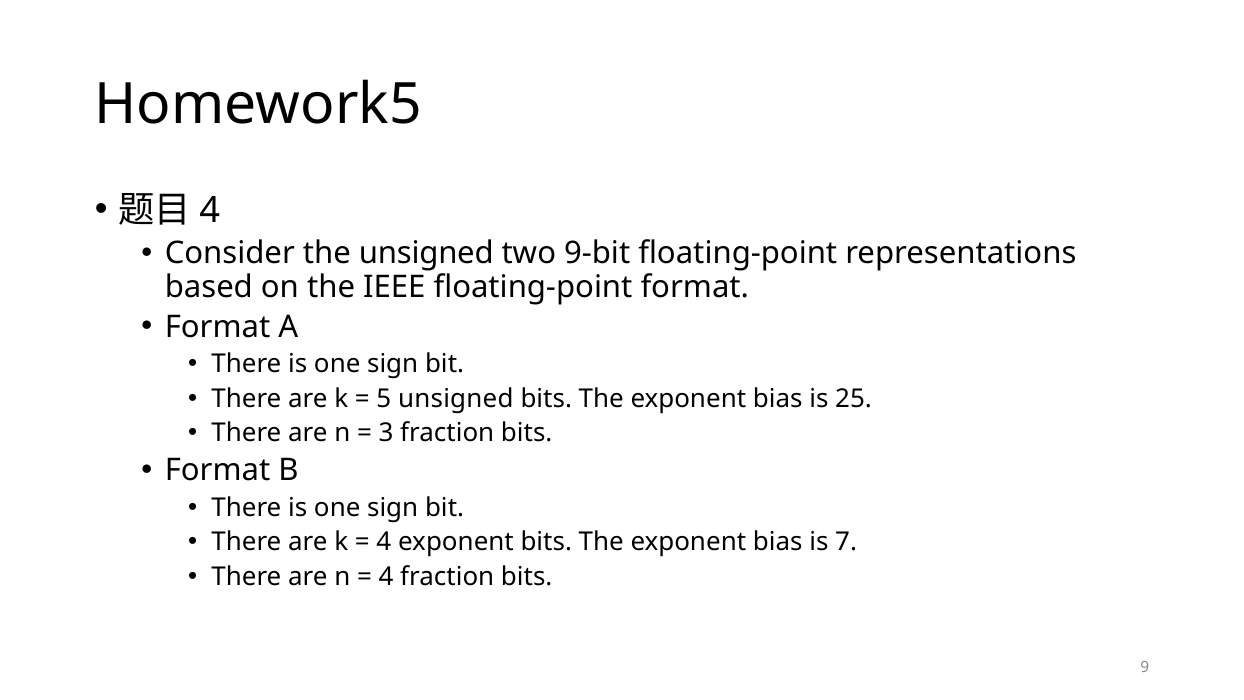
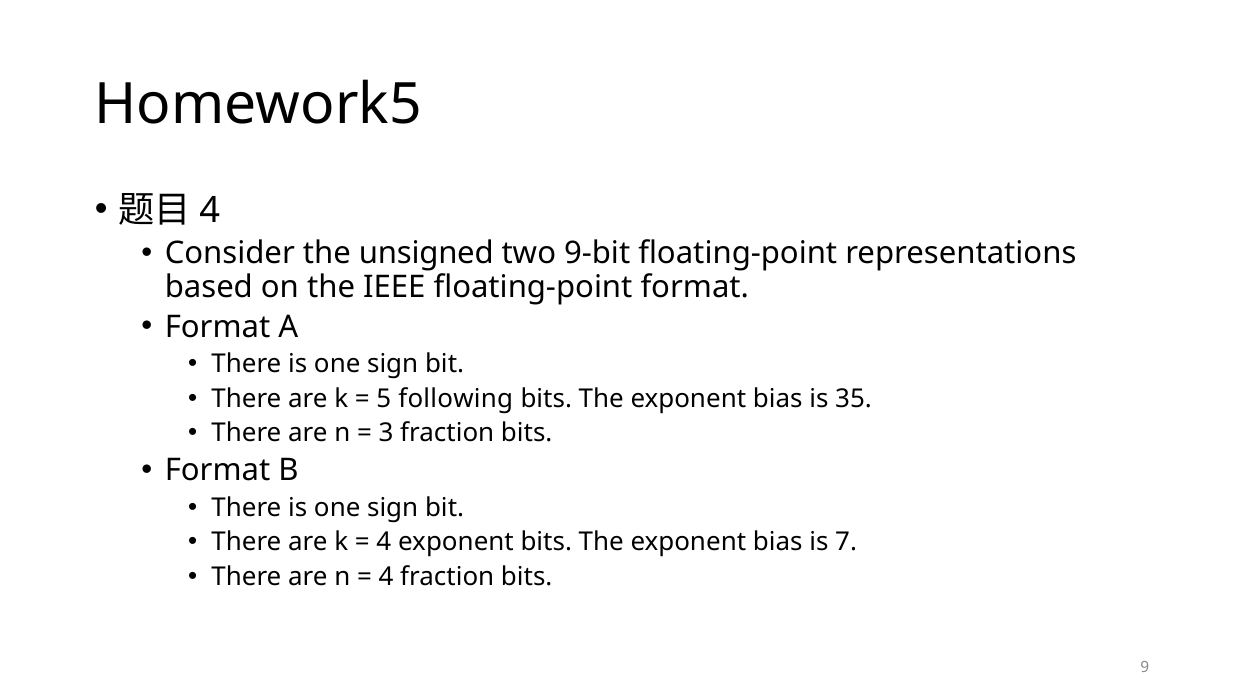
5 unsigned: unsigned -> following
25: 25 -> 35
